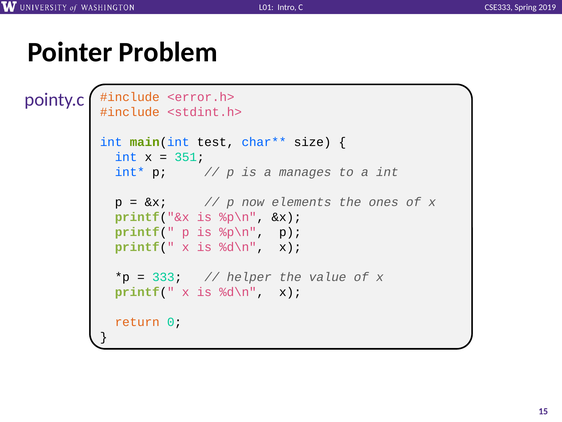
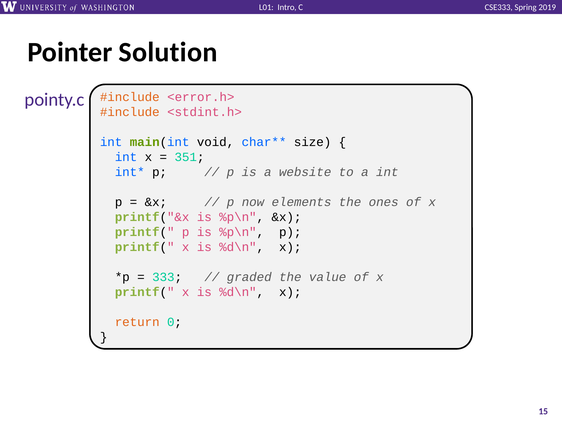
Problem: Problem -> Solution
test: test -> void
manages: manages -> website
helper: helper -> graded
